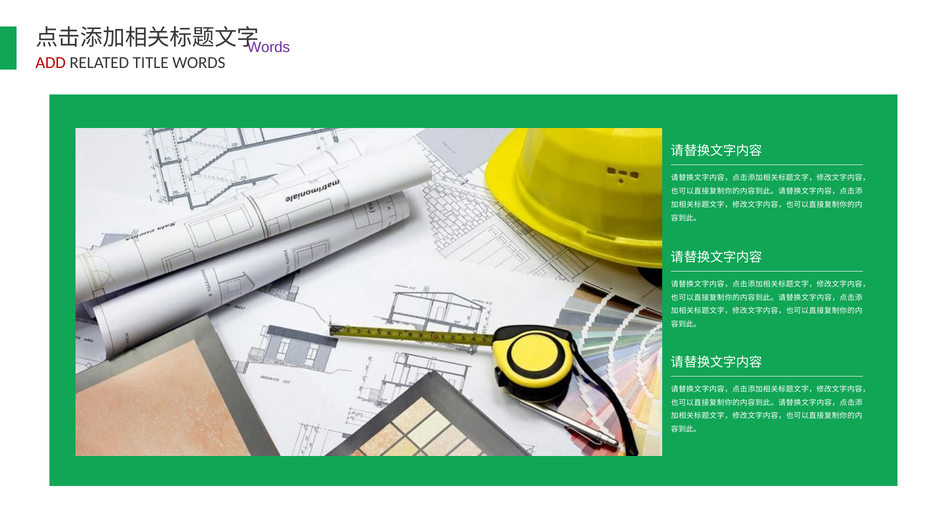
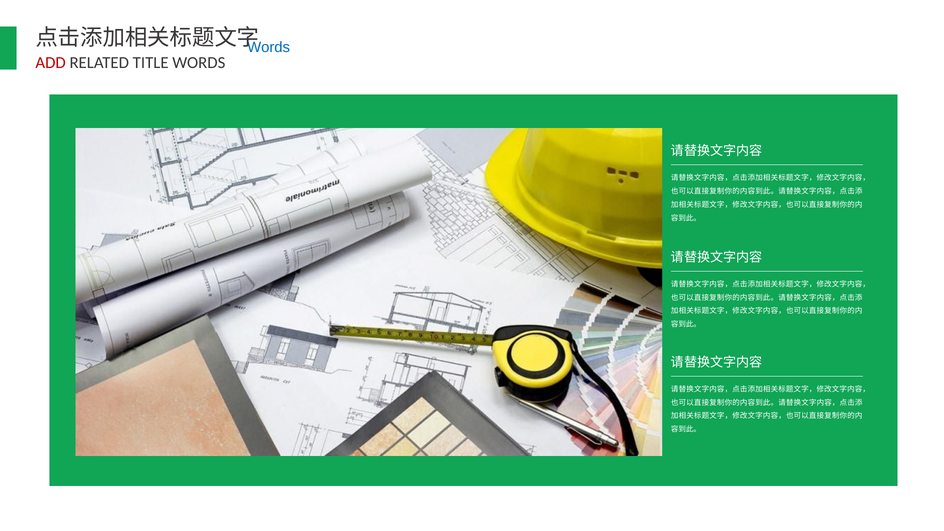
Words at (269, 47) colour: purple -> blue
